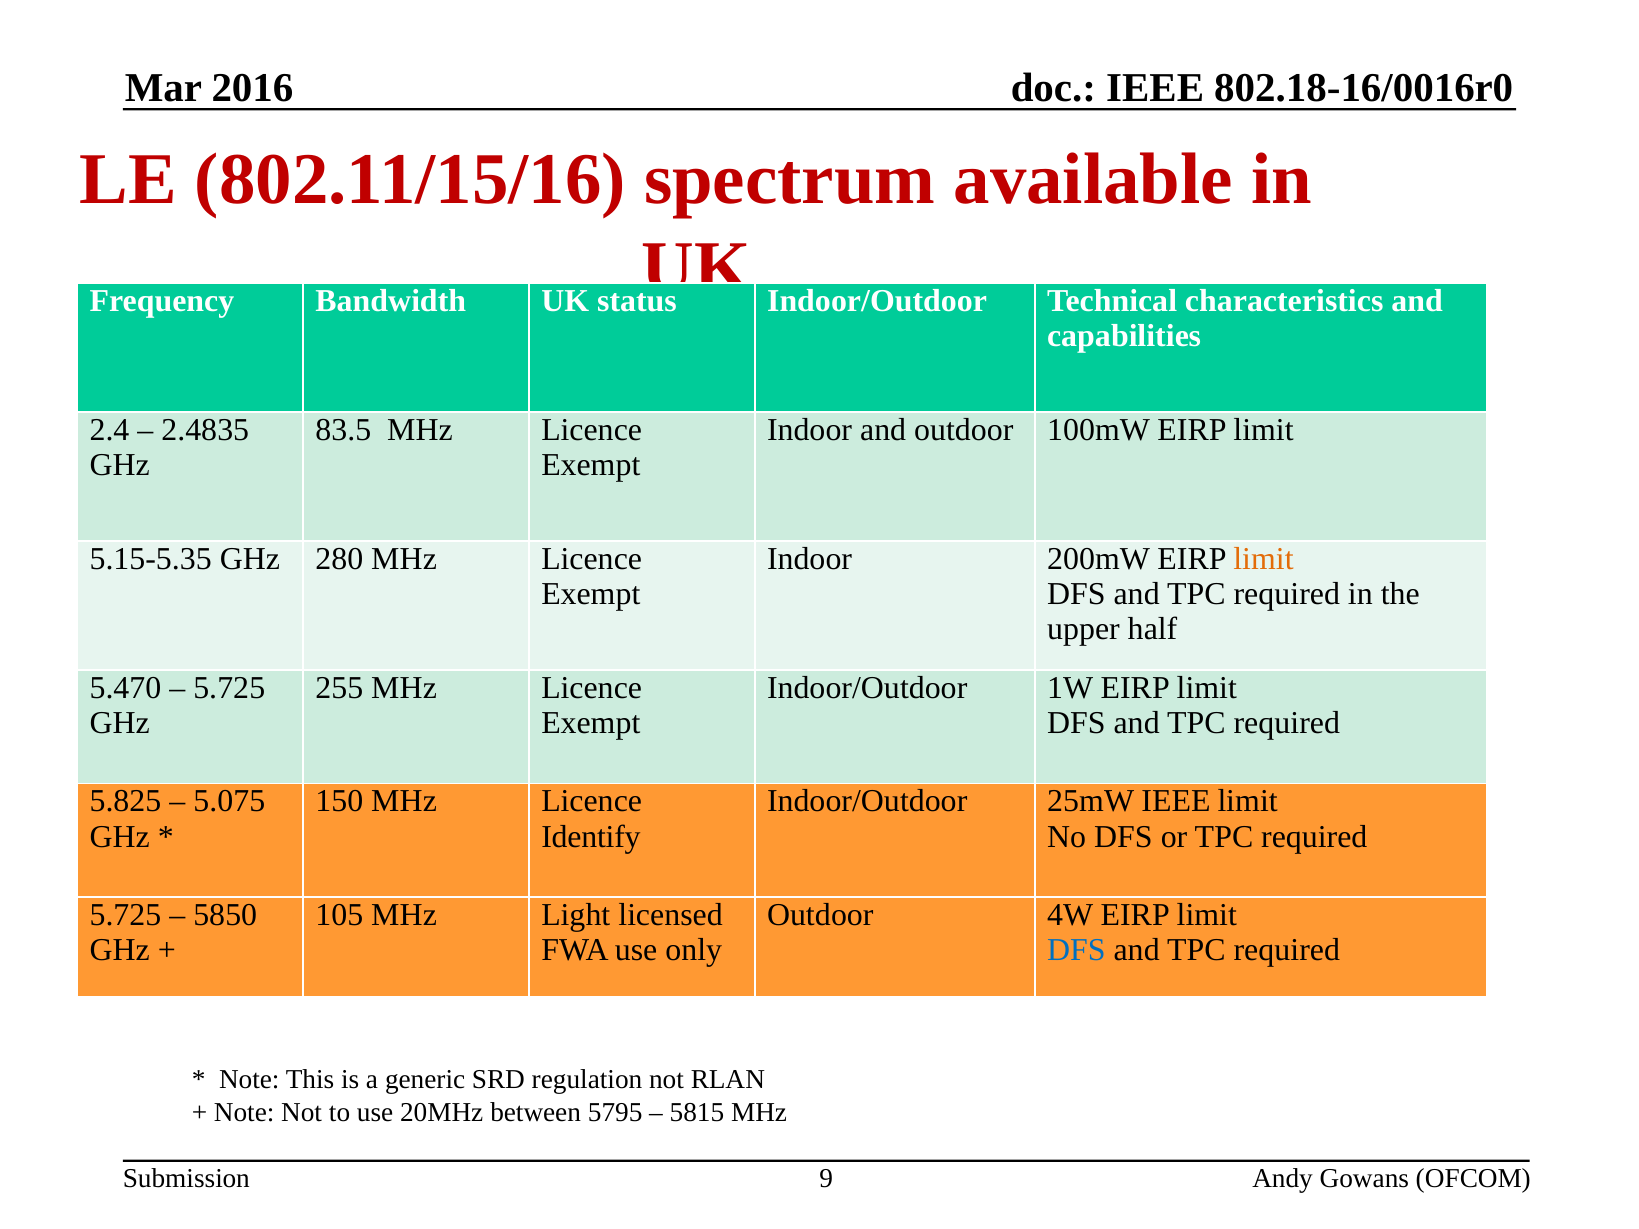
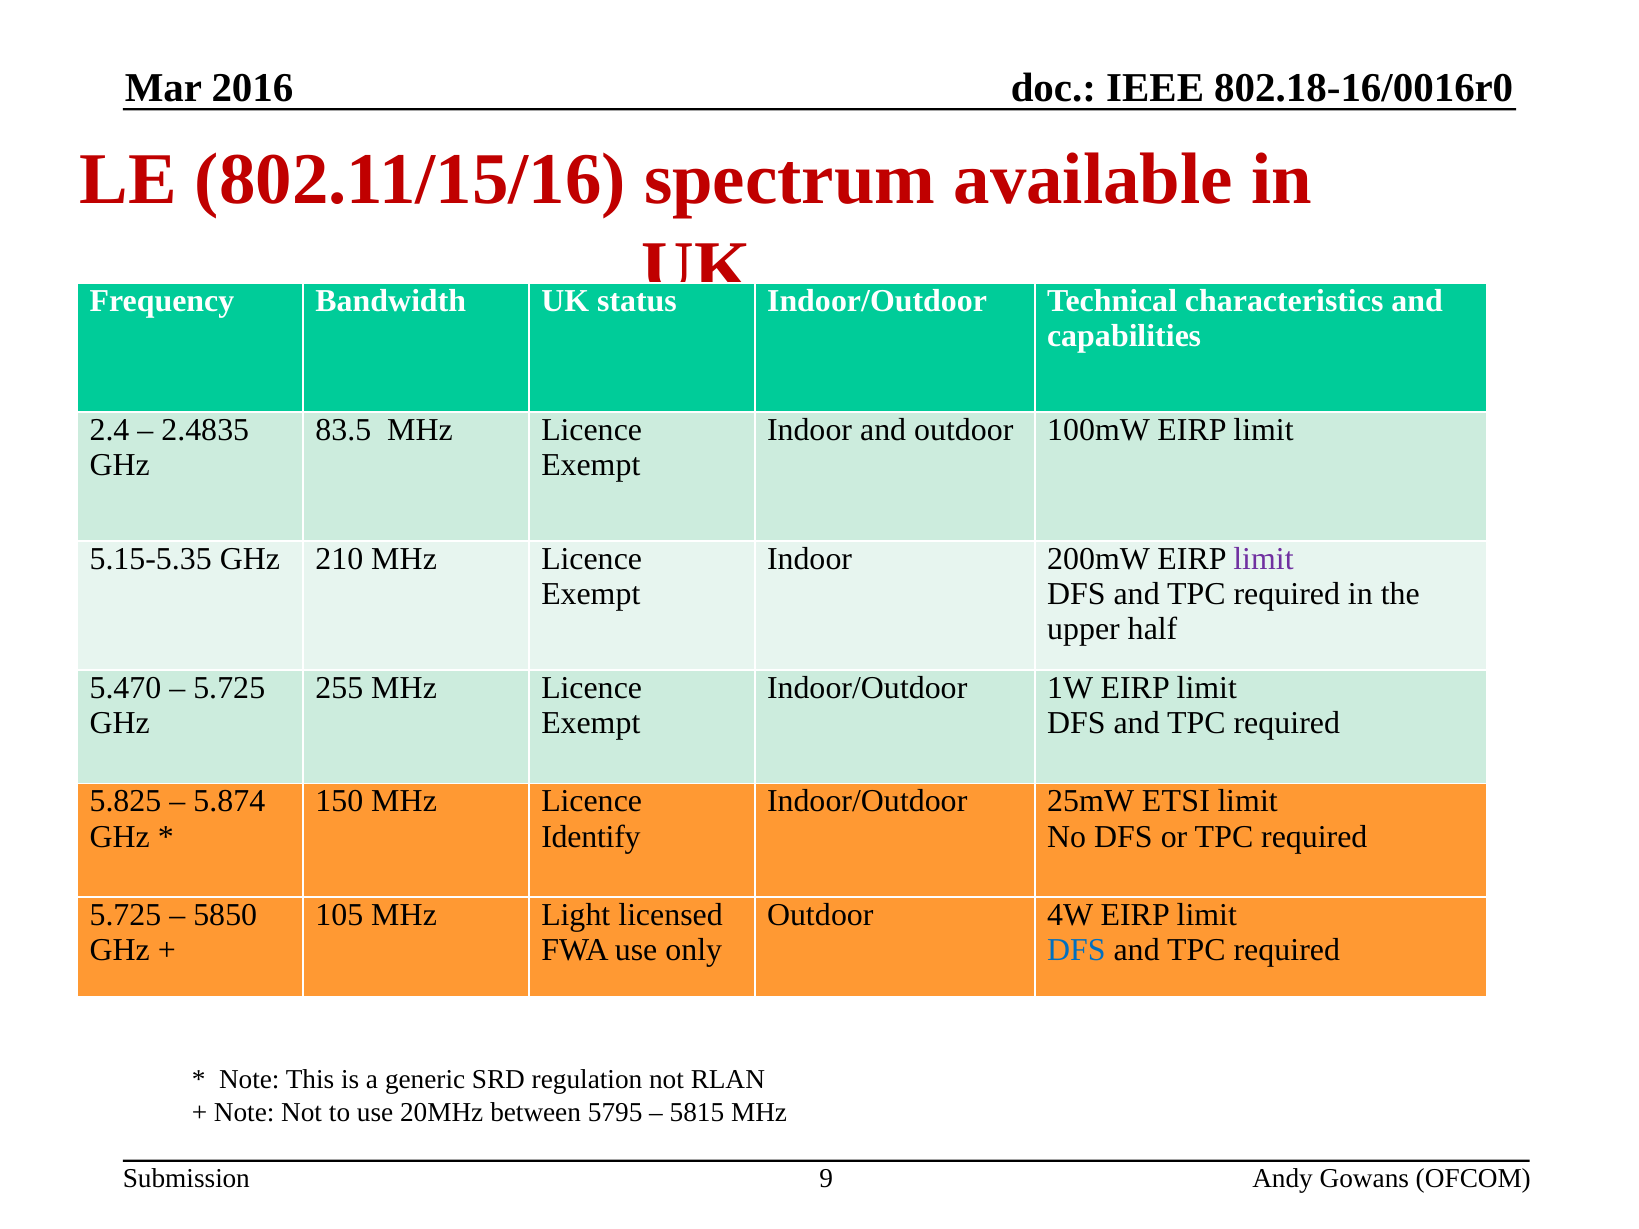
280: 280 -> 210
limit at (1263, 559) colour: orange -> purple
5.075: 5.075 -> 5.874
25mW IEEE: IEEE -> ETSI
